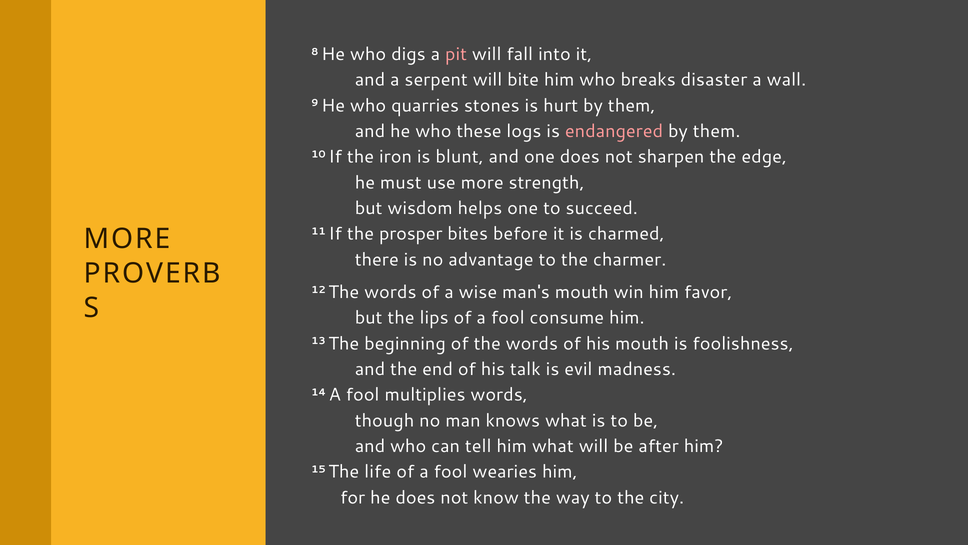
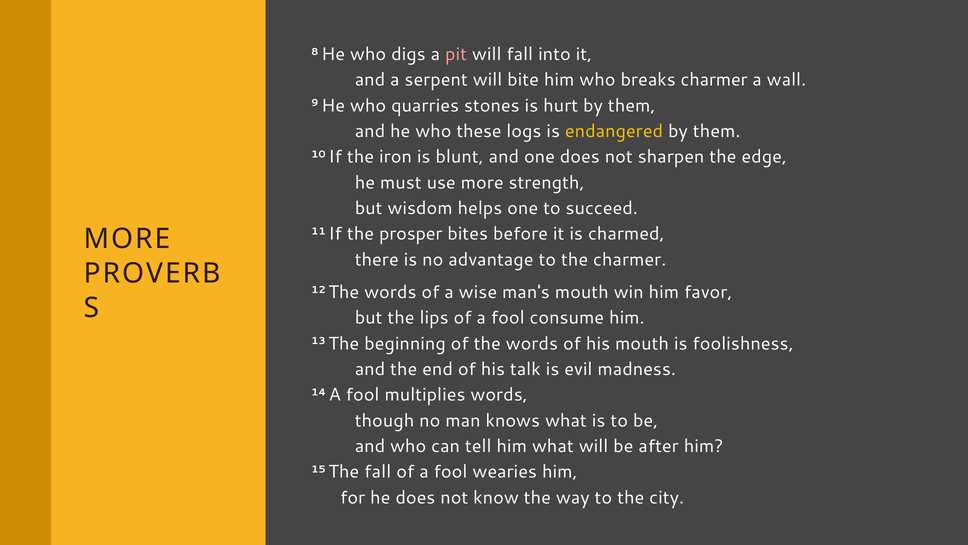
breaks disaster: disaster -> charmer
endangered colour: pink -> yellow
The life: life -> fall
